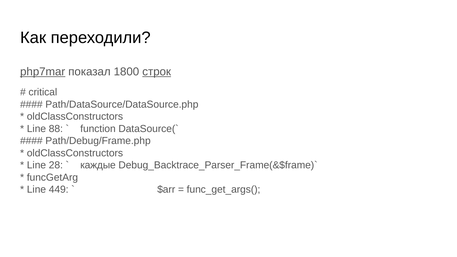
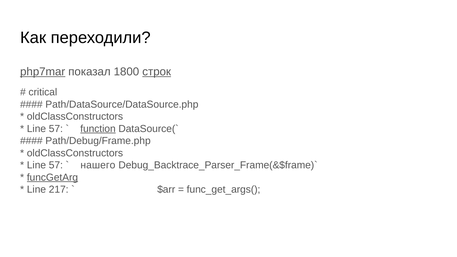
88 at (56, 129): 88 -> 57
function underline: none -> present
28 at (56, 165): 28 -> 57
каждые: каждые -> нашего
funcGetArg underline: none -> present
449: 449 -> 217
